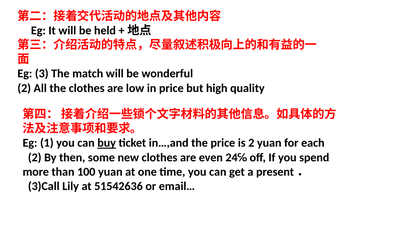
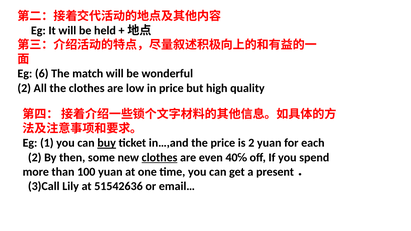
3: 3 -> 6
clothes at (160, 158) underline: none -> present
24℅: 24℅ -> 40℅
